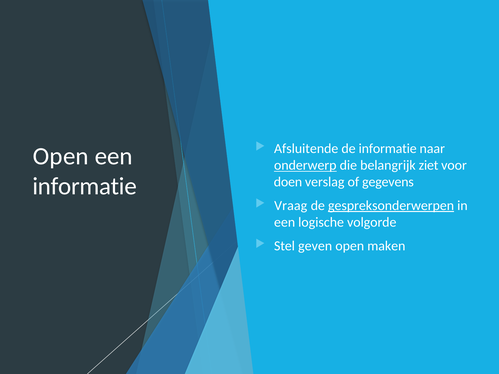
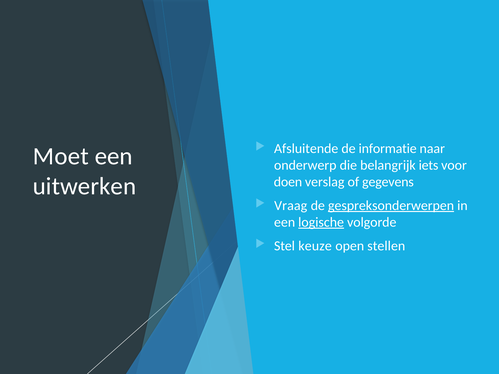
Open at (61, 156): Open -> Moet
onderwerp underline: present -> none
ziet: ziet -> iets
informatie at (85, 186): informatie -> uitwerken
logische underline: none -> present
geven: geven -> keuze
maken: maken -> stellen
